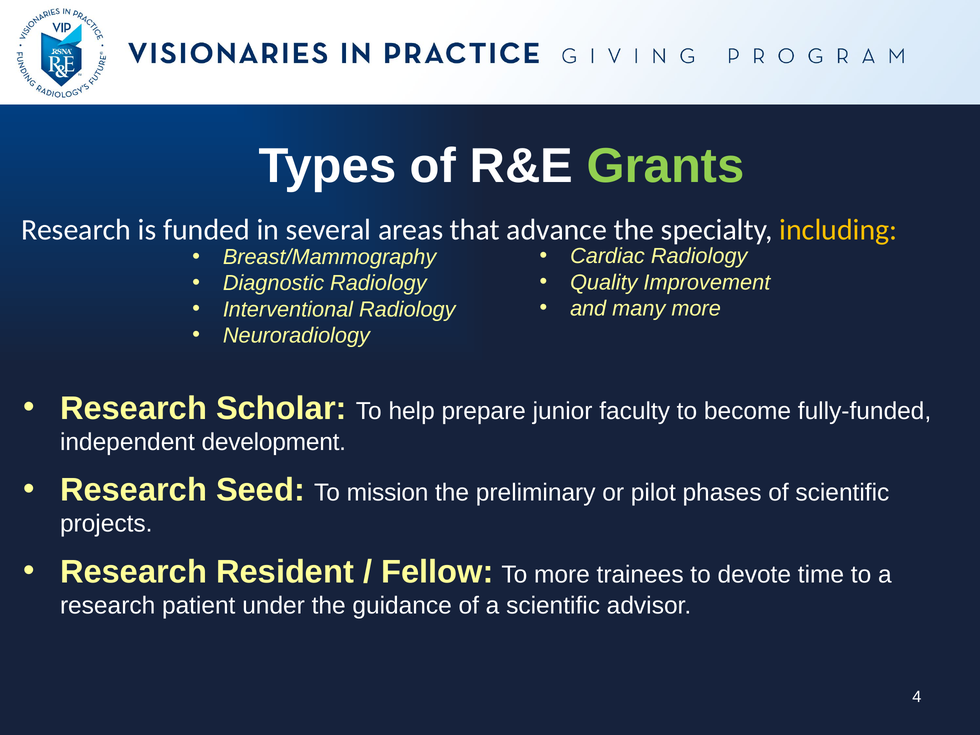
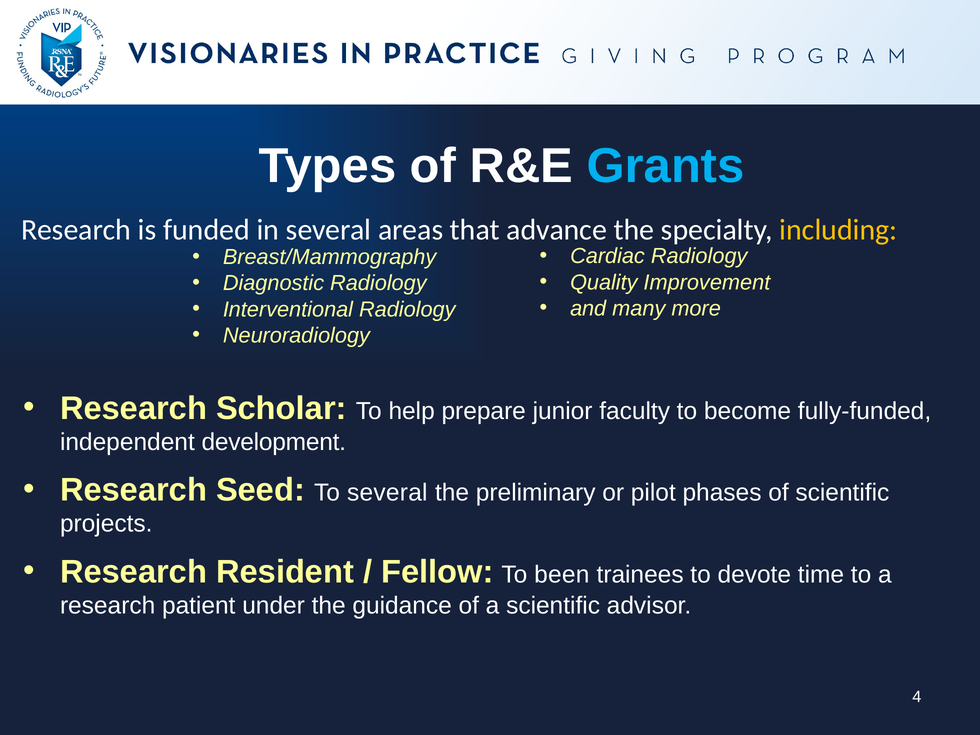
Grants colour: light green -> light blue
To mission: mission -> several
To more: more -> been
